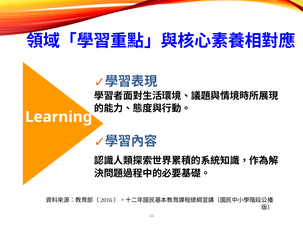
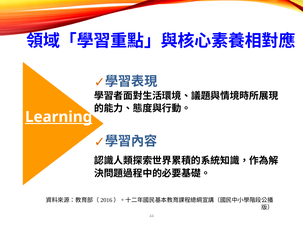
Learning underline: none -> present
